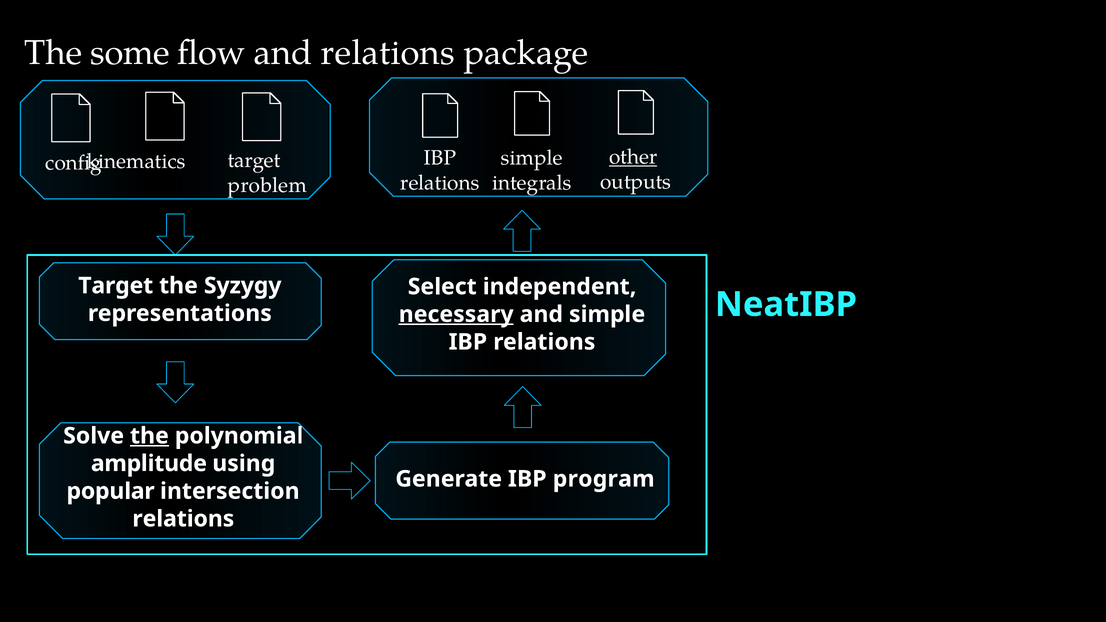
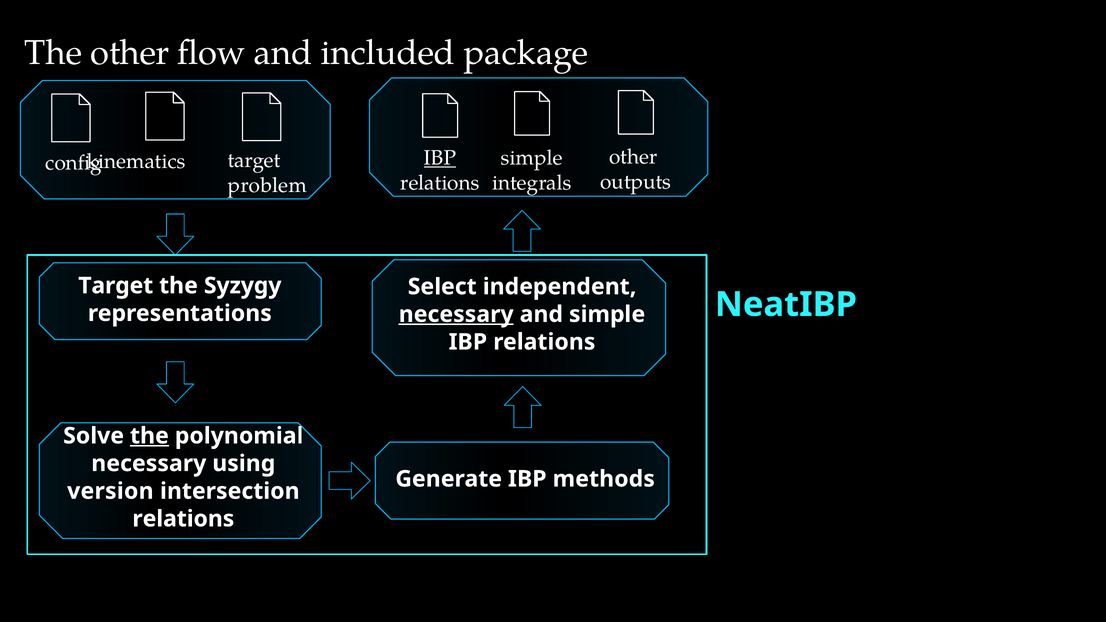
The some: some -> other
and relations: relations -> included
other at (633, 157) underline: present -> none
IBP at (440, 158) underline: none -> present
amplitude at (149, 464): amplitude -> necessary
program: program -> methods
popular: popular -> version
